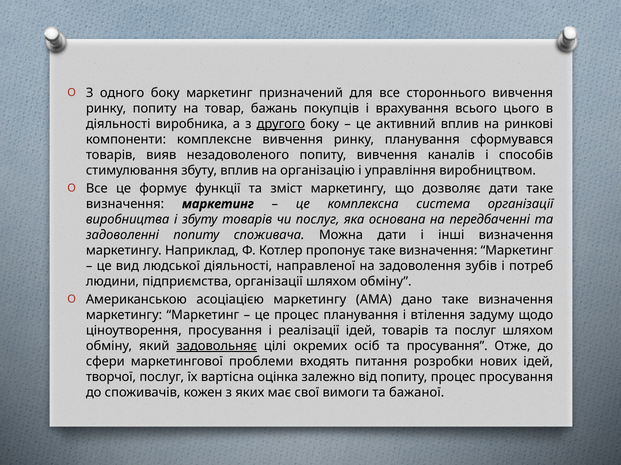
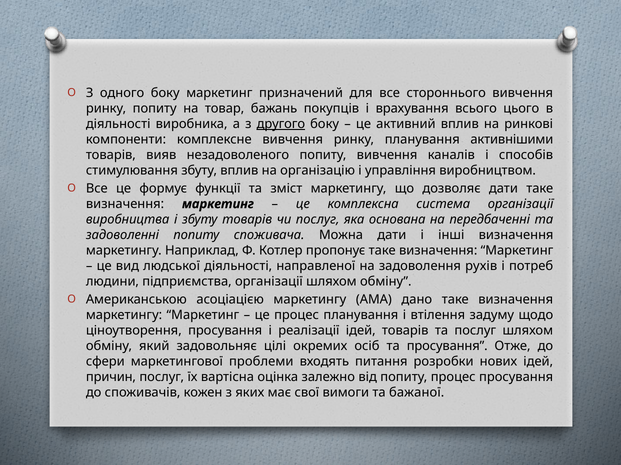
сформувався: сформувався -> активнішими
зубів: зубів -> рухів
задовольняє underline: present -> none
творчої: творчої -> причин
